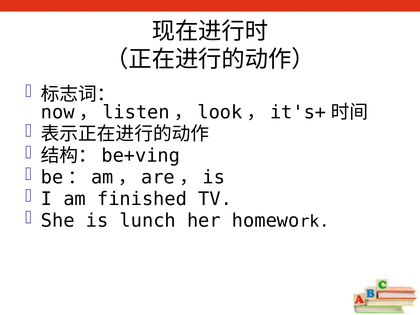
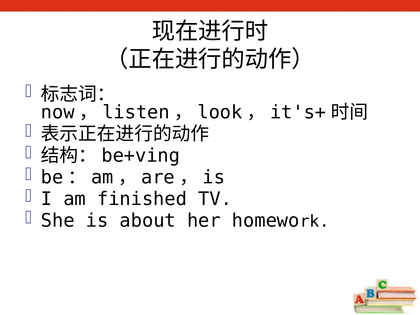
lunch: lunch -> about
